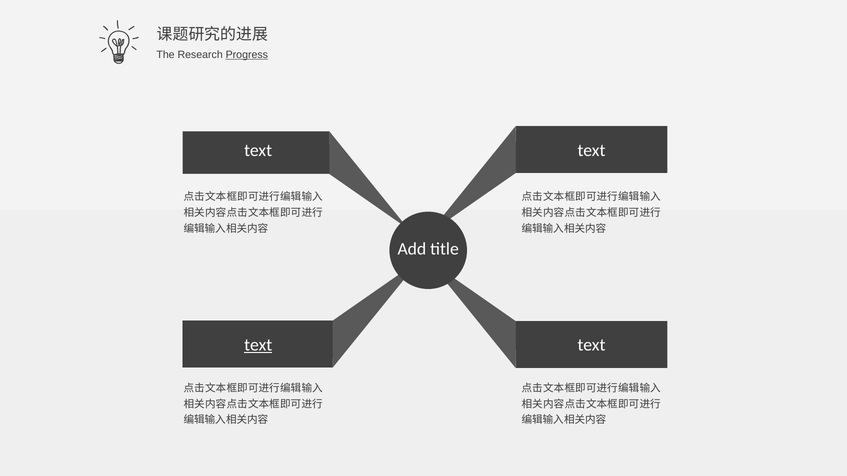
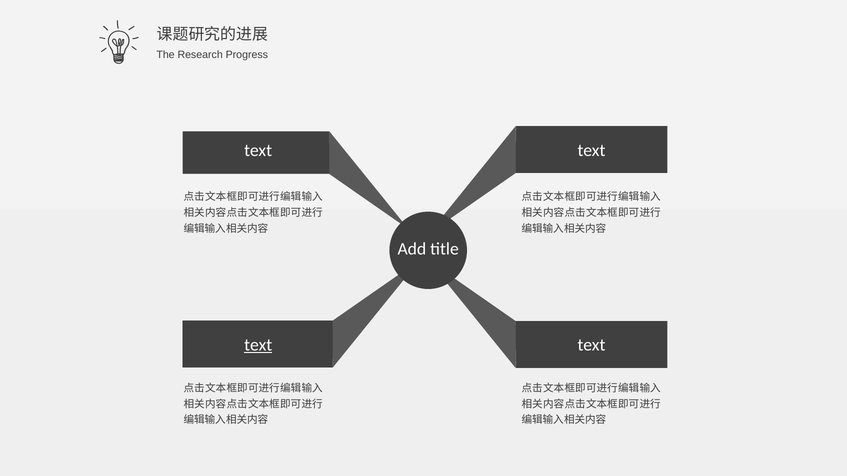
Progress underline: present -> none
